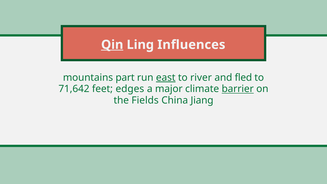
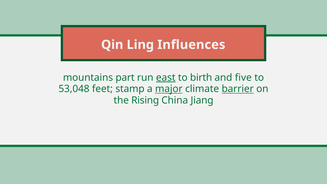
Qin underline: present -> none
river: river -> birth
fled: fled -> five
71,642: 71,642 -> 53,048
edges: edges -> stamp
major underline: none -> present
Fields: Fields -> Rising
